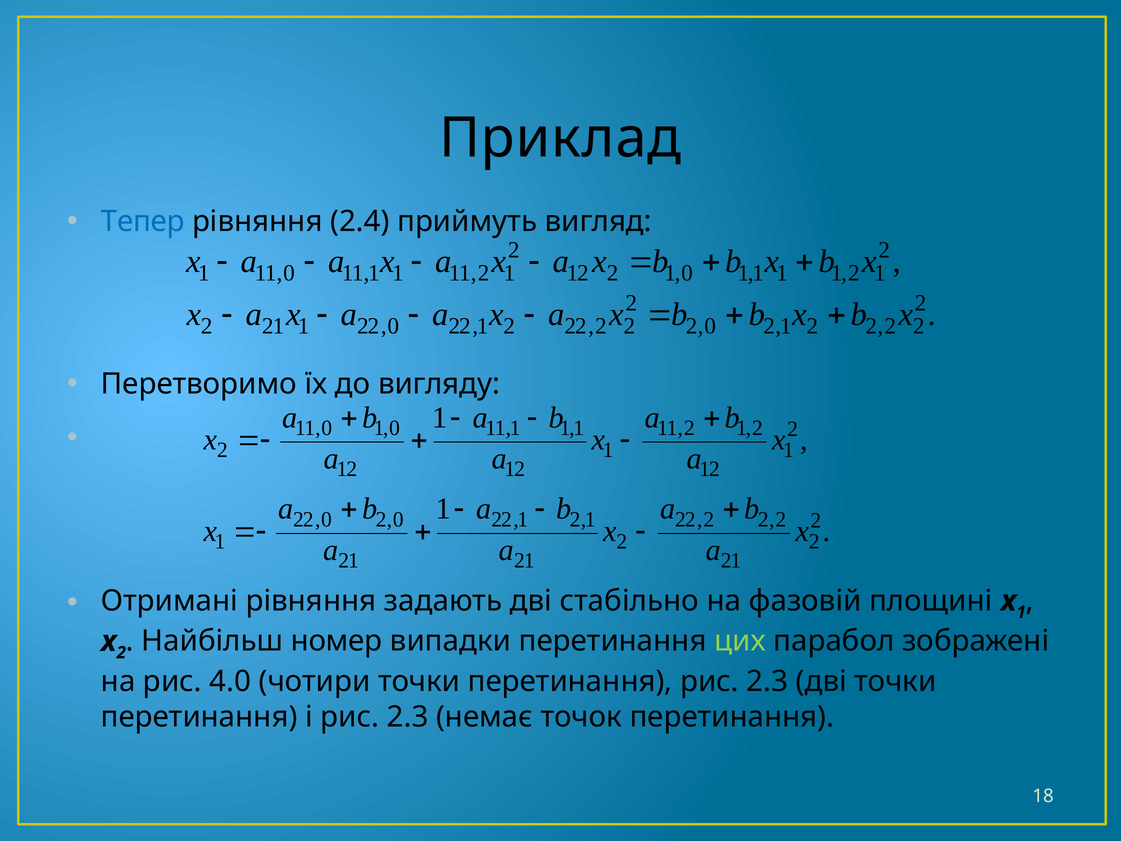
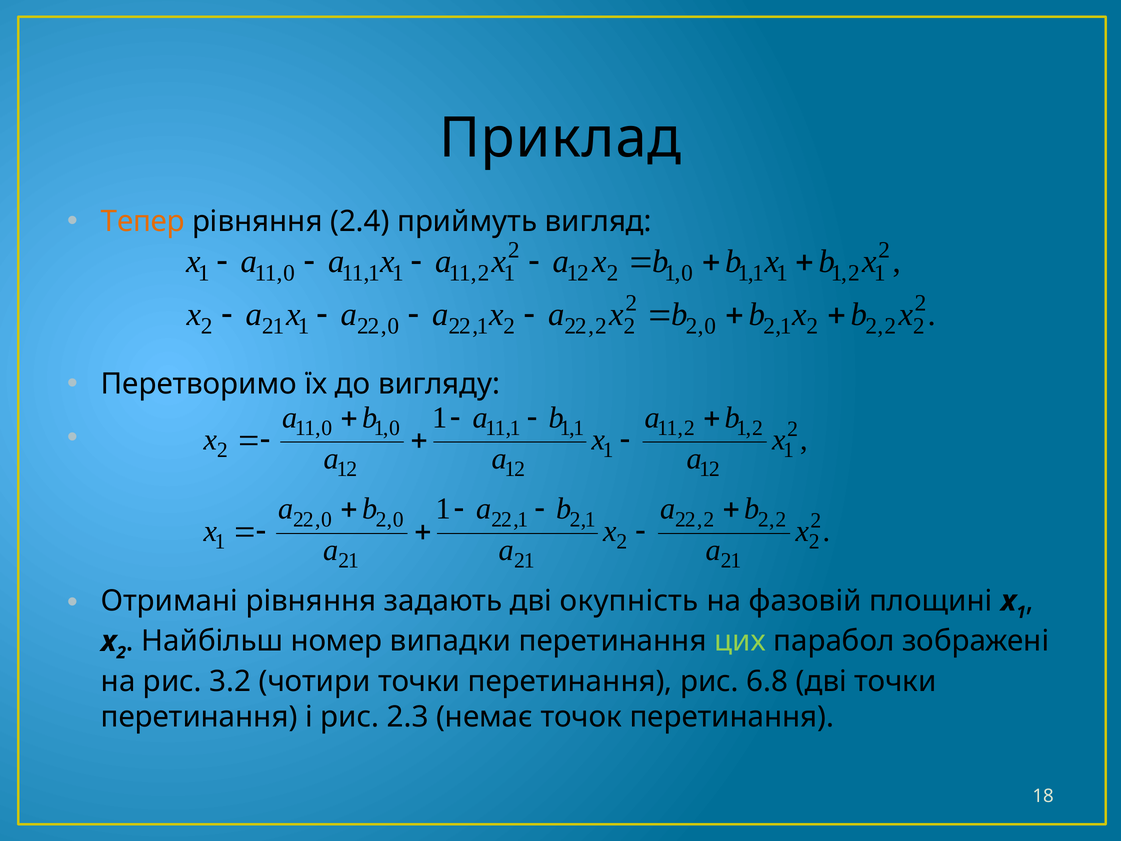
Тепер colour: blue -> orange
стабільно: стабільно -> окупність
4.0: 4.0 -> 3.2
перетинання рис 2.3: 2.3 -> 6.8
